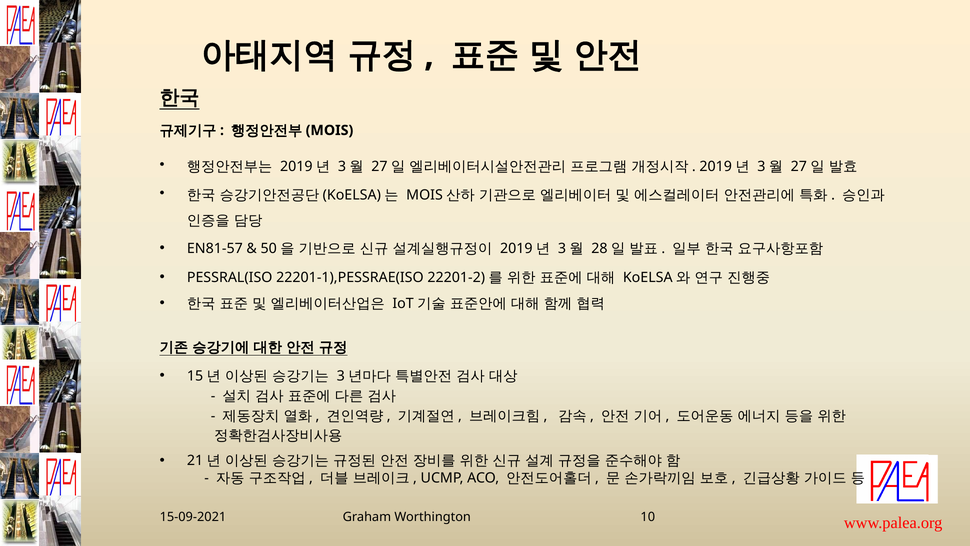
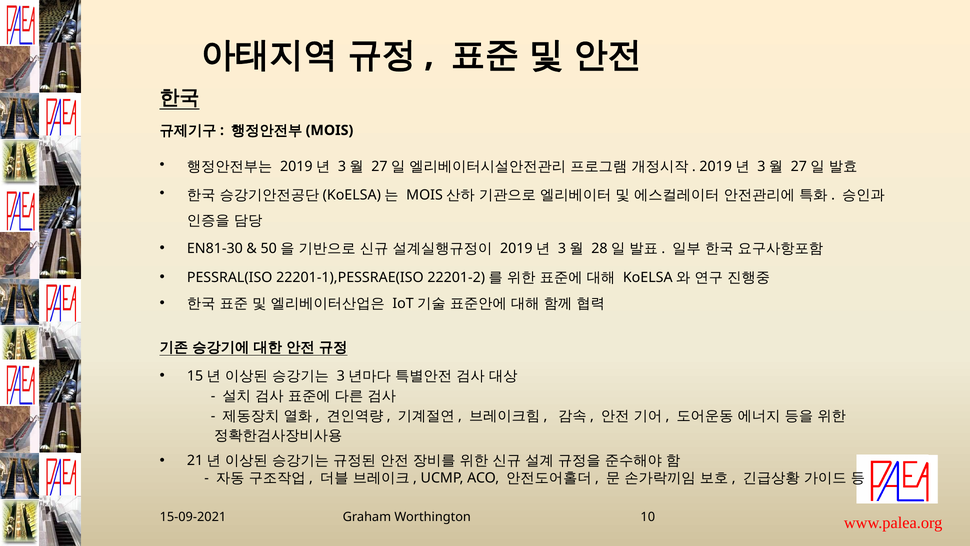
EN81-57: EN81-57 -> EN81-30
